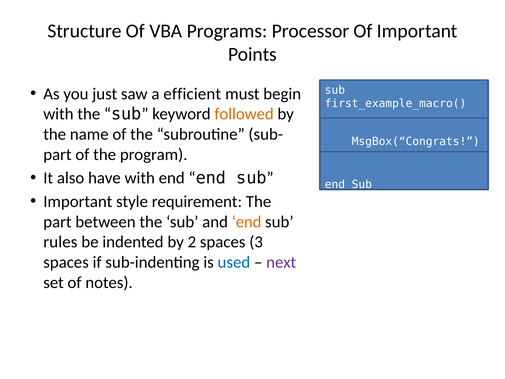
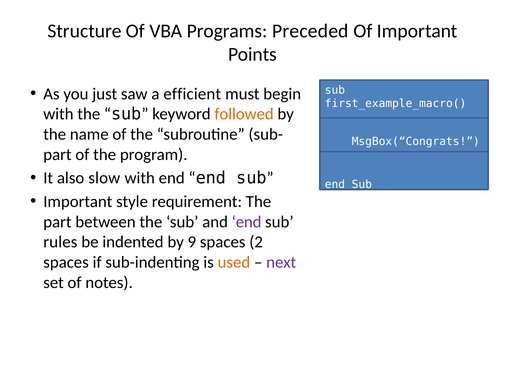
Processor: Processor -> Preceded
have: have -> slow
end at (247, 222) colour: orange -> purple
2: 2 -> 9
3: 3 -> 2
used colour: blue -> orange
